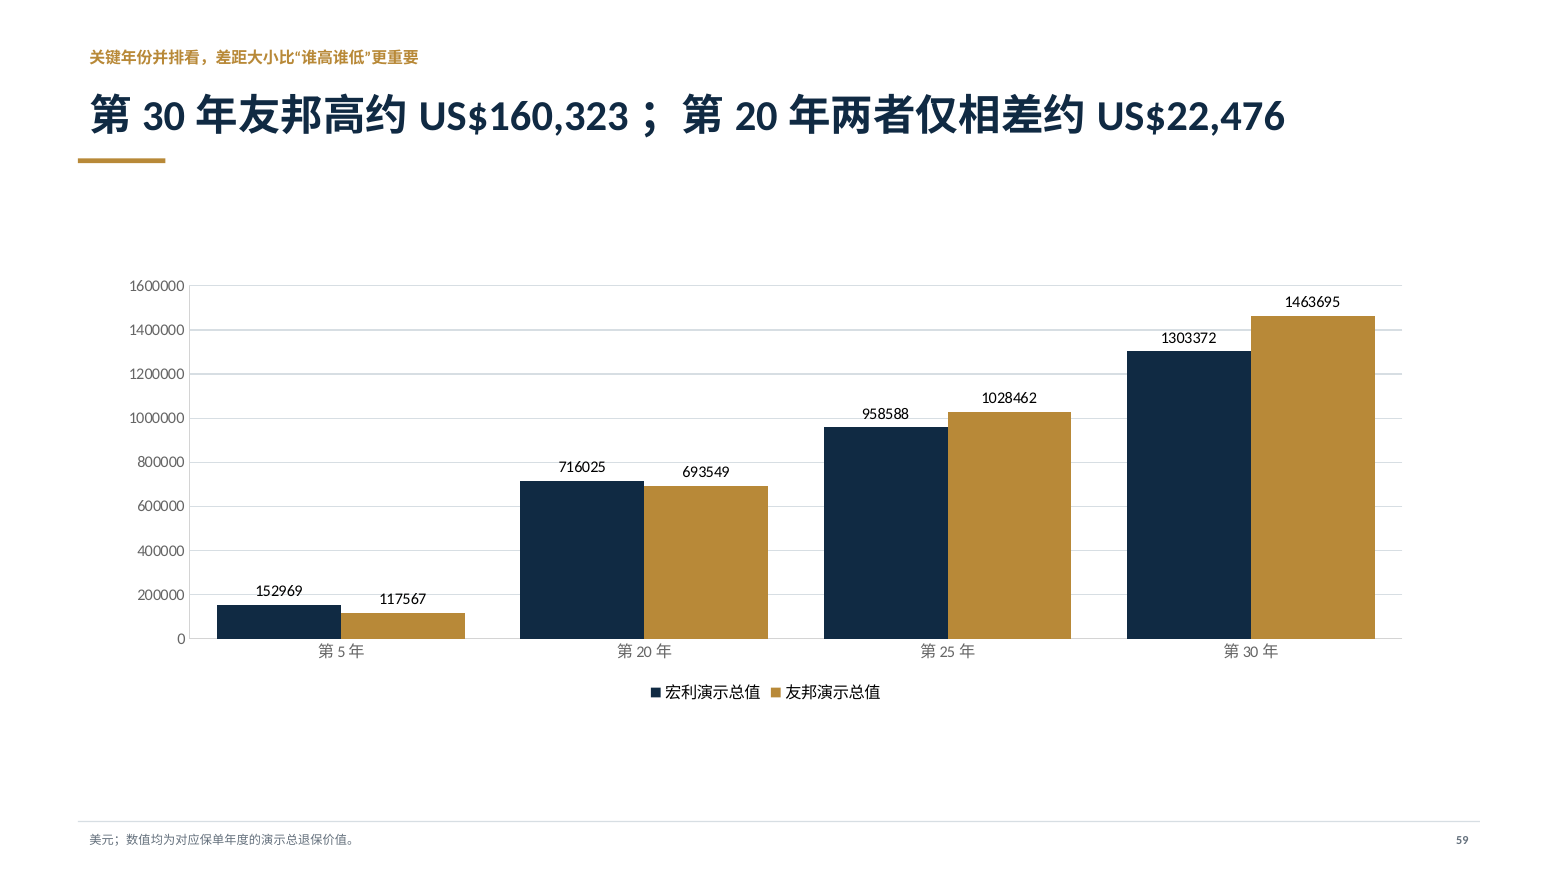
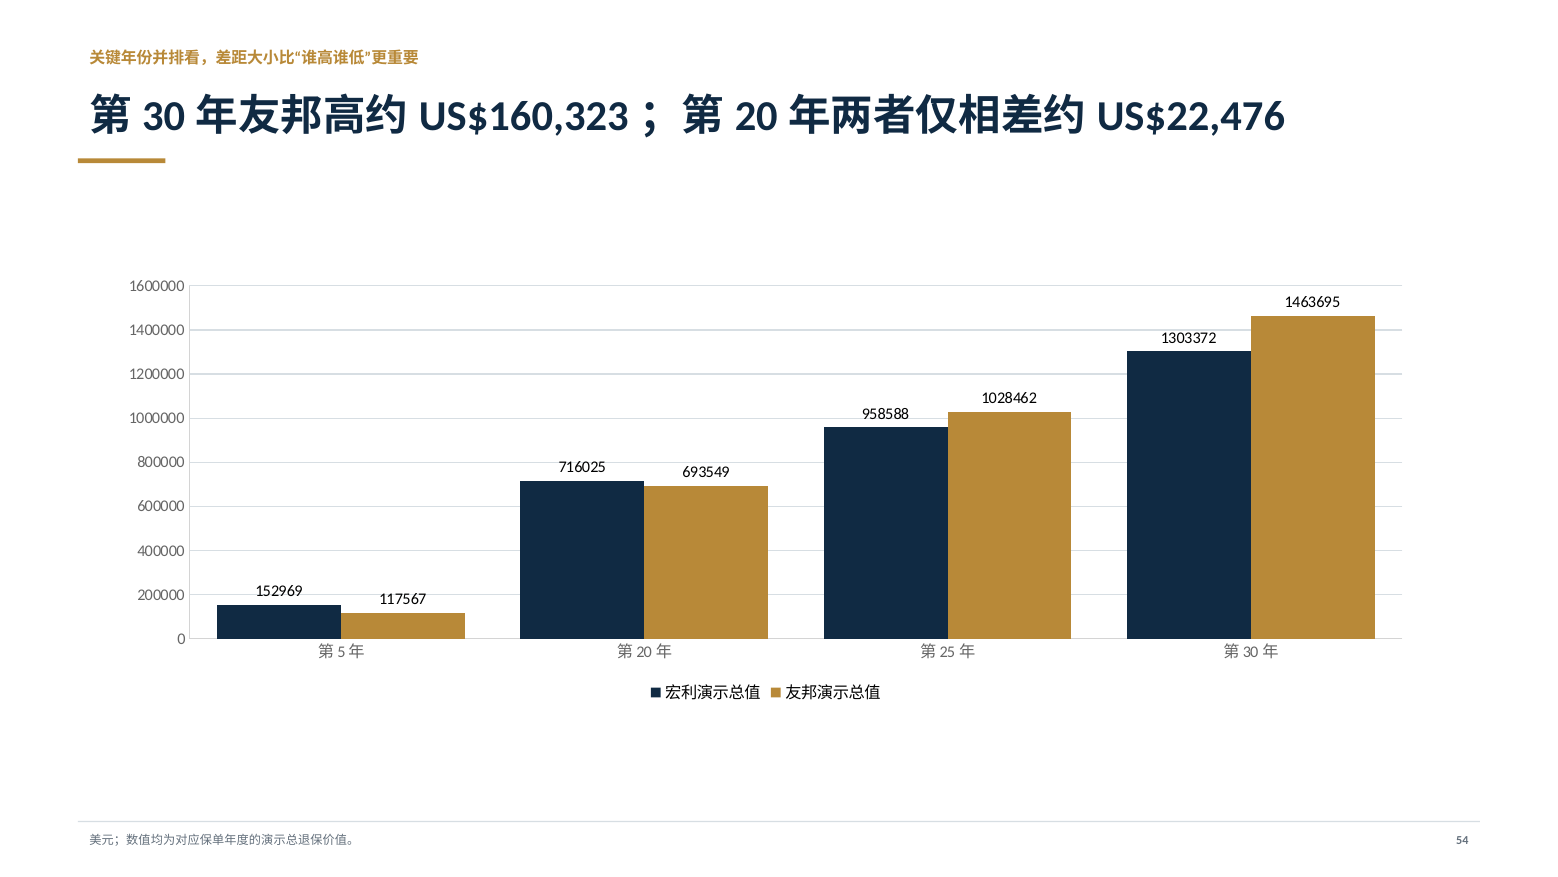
59: 59 -> 54
